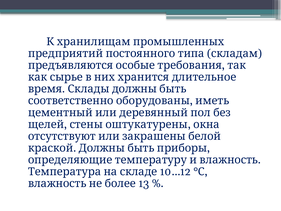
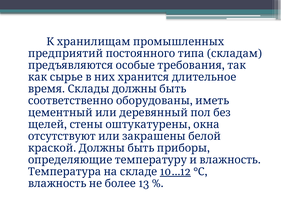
10…12 underline: none -> present
